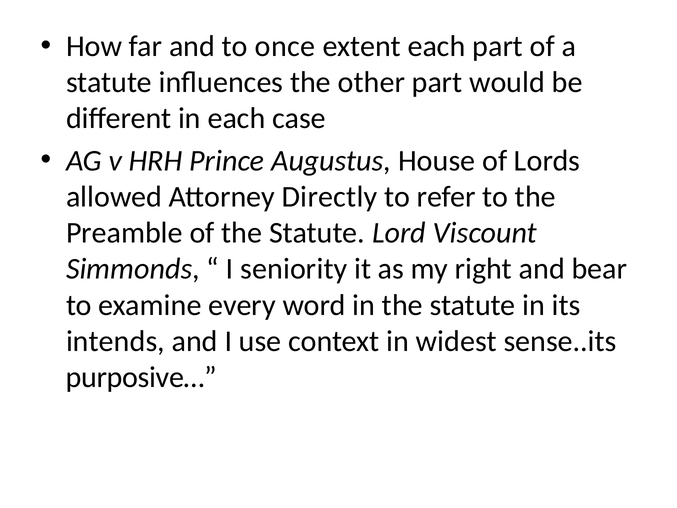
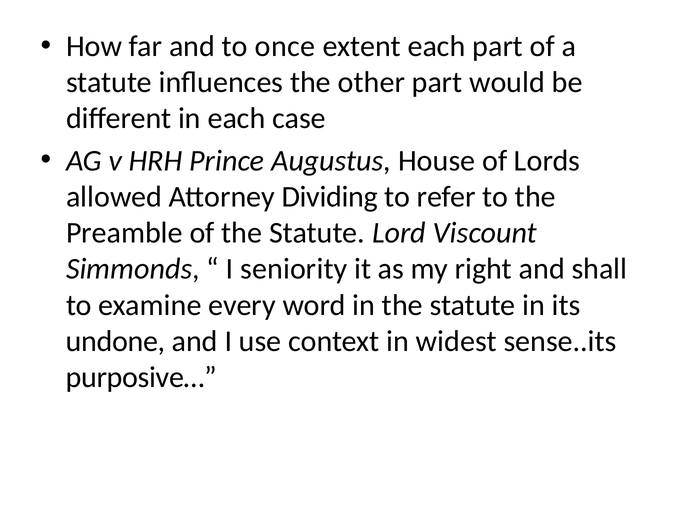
Directly: Directly -> Dividing
bear: bear -> shall
intends: intends -> undone
